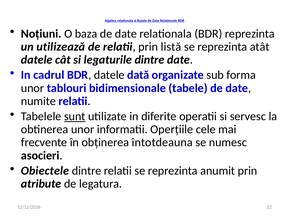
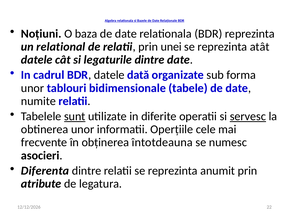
utilizează: utilizează -> relational
listă: listă -> unei
servesc underline: none -> present
Obiectele: Obiectele -> Diferenta
